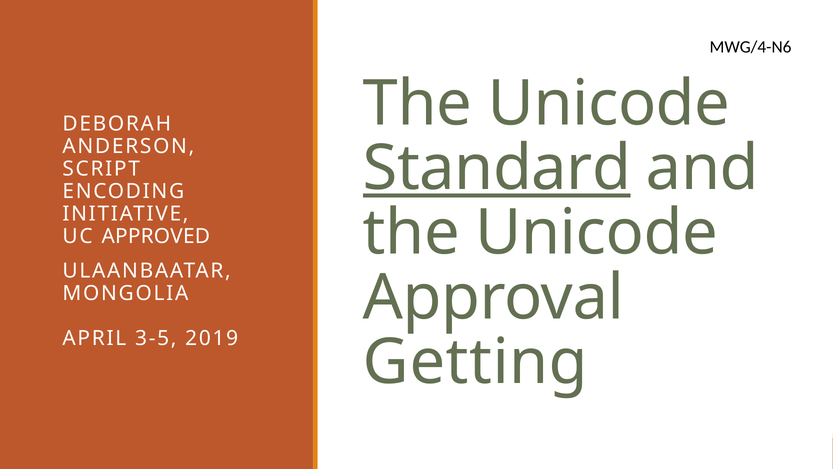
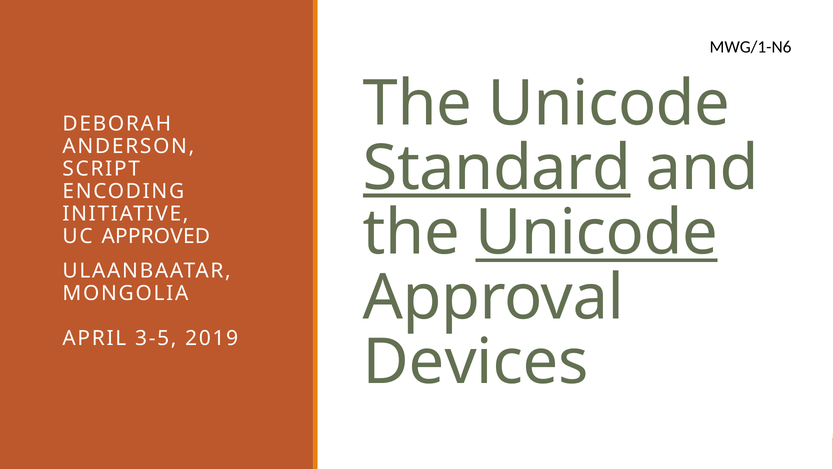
MWG/4-N6: MWG/4-N6 -> MWG/1-N6
Unicode at (597, 233) underline: none -> present
Getting: Getting -> Devices
